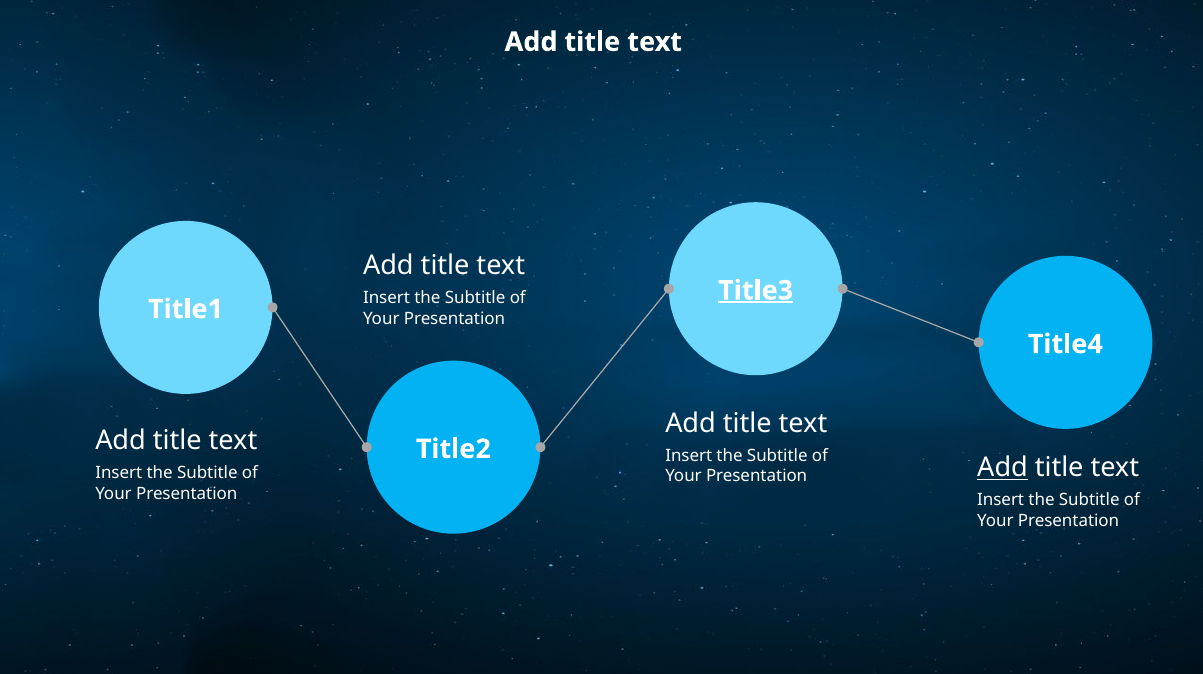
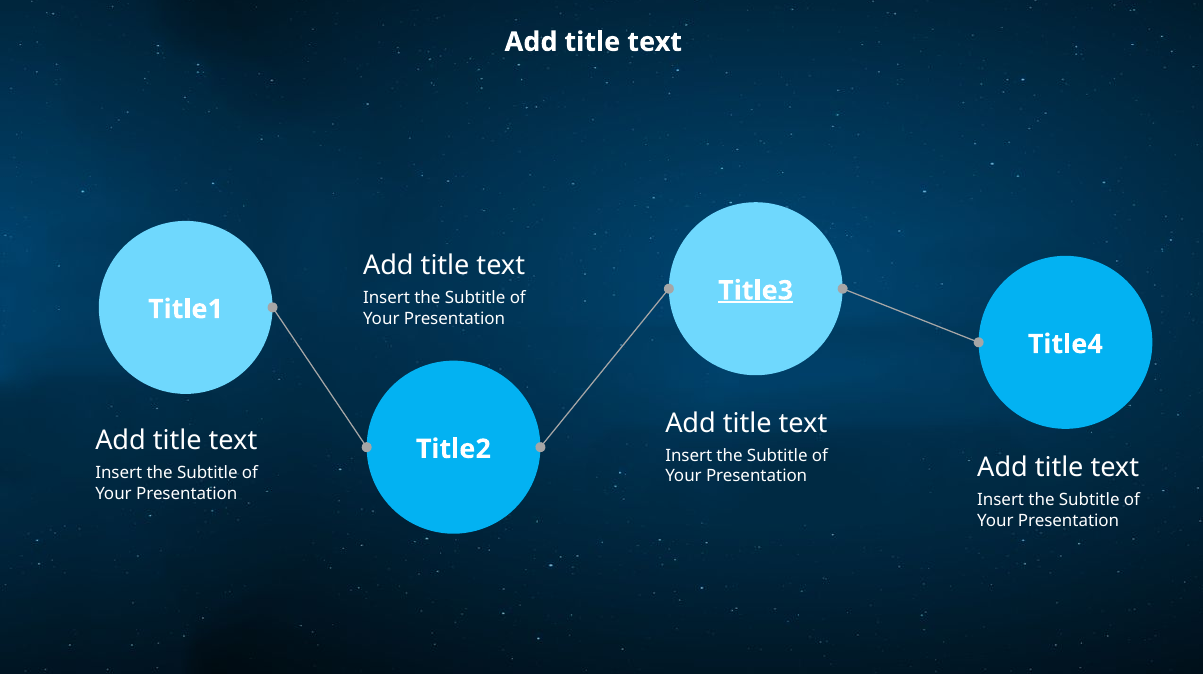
Add at (1003, 468) underline: present -> none
